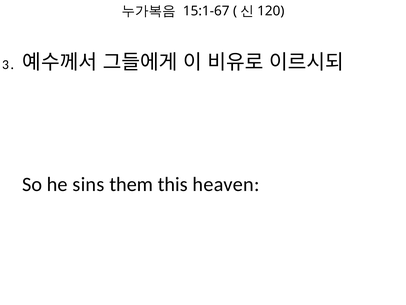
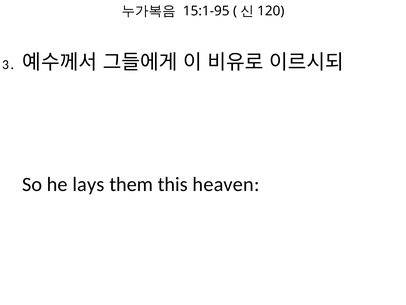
15:1-67: 15:1-67 -> 15:1-95
sins: sins -> lays
